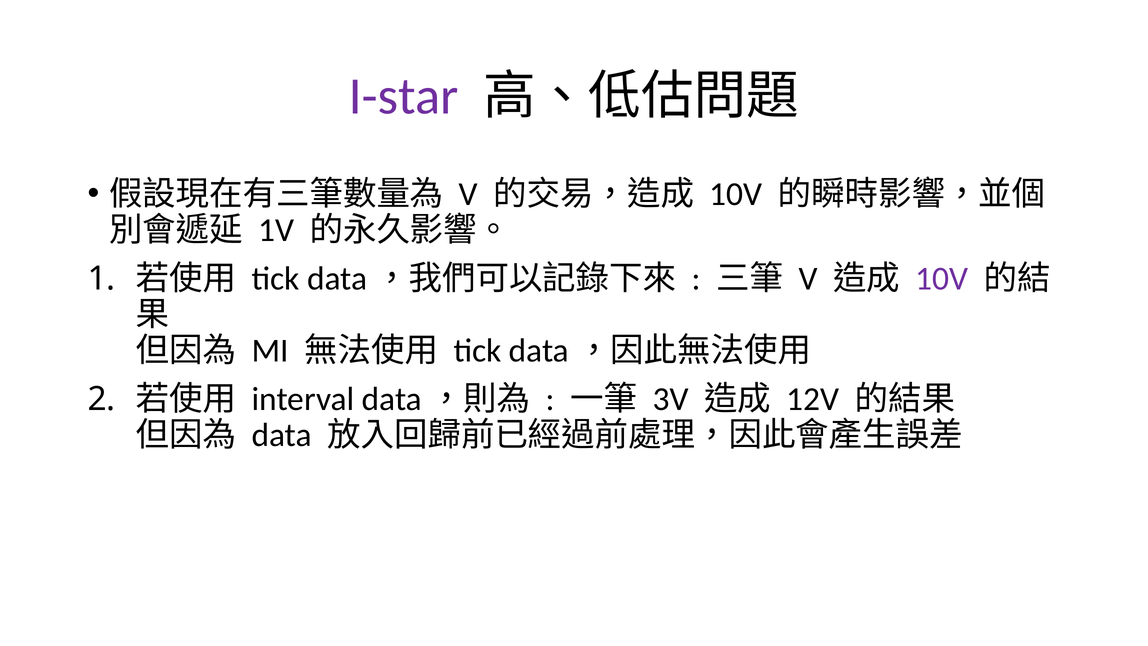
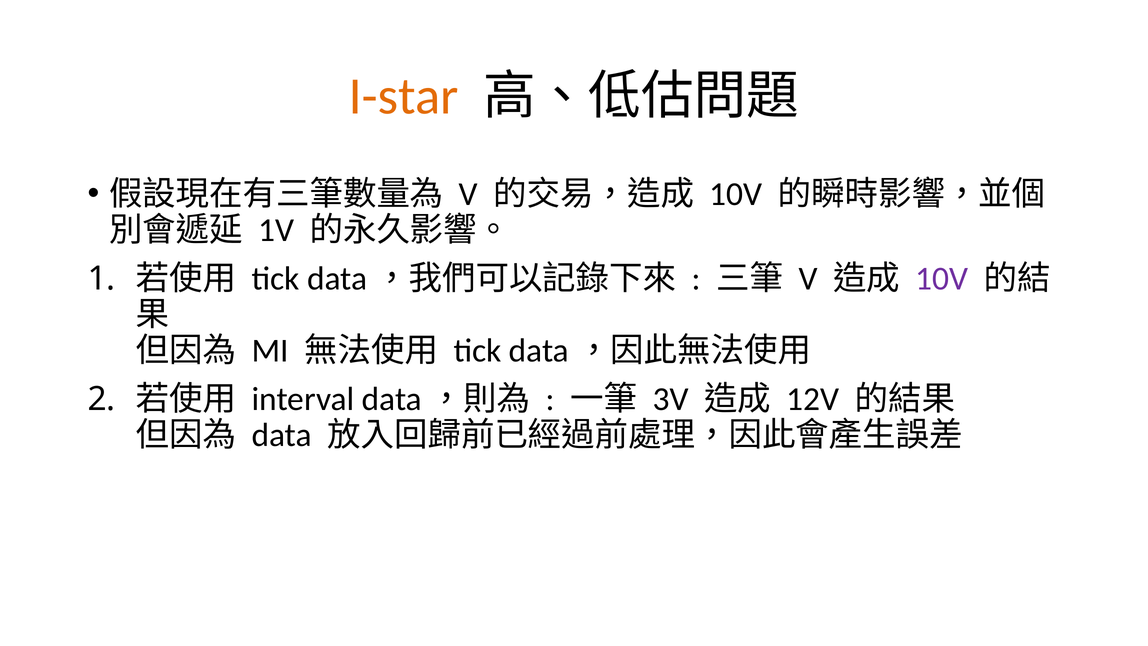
I-star colour: purple -> orange
